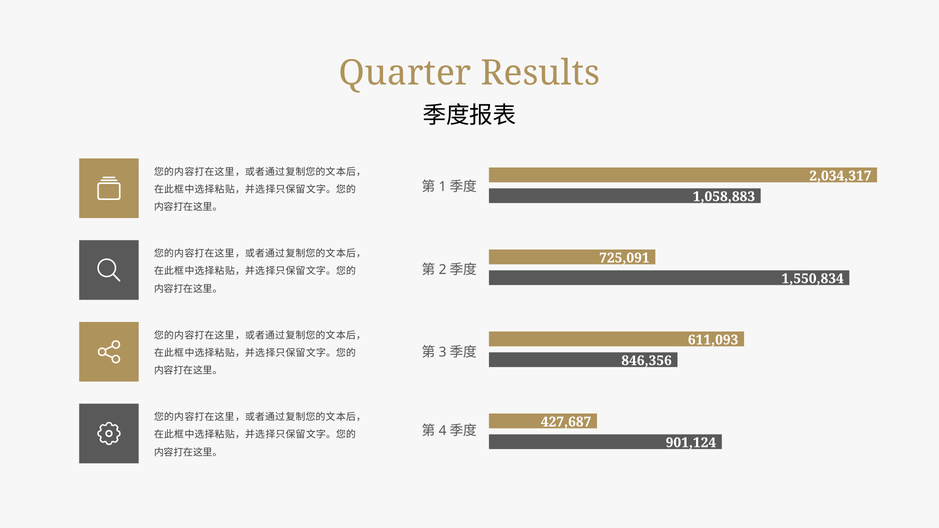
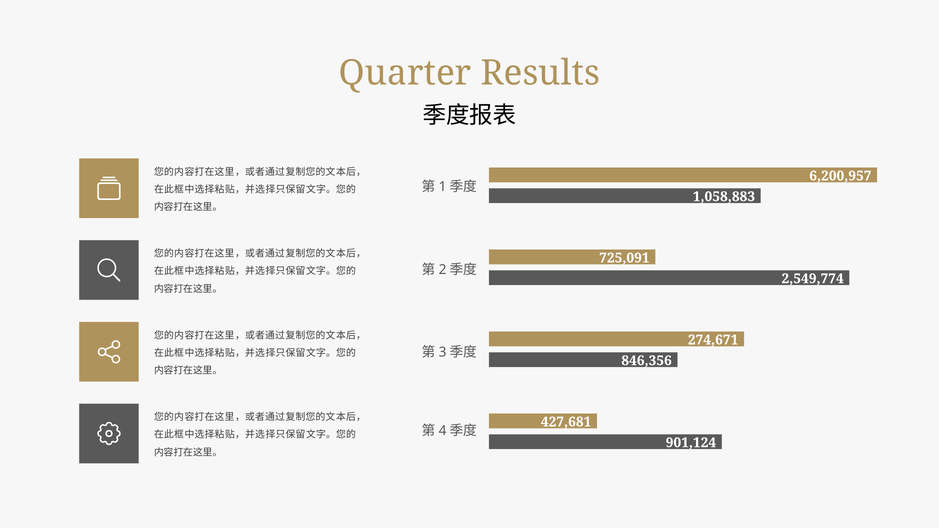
2,034,317: 2,034,317 -> 6,200,957
1,550,834: 1,550,834 -> 2,549,774
611,093: 611,093 -> 274,671
427,687: 427,687 -> 427,681
